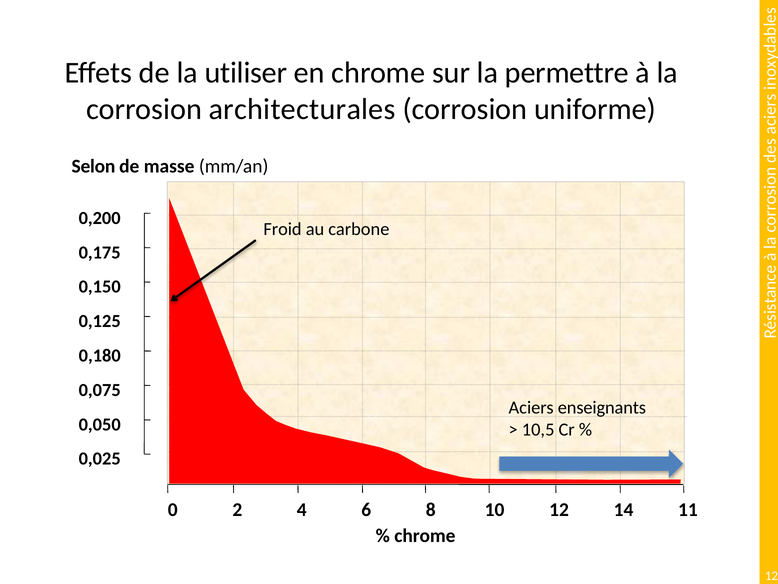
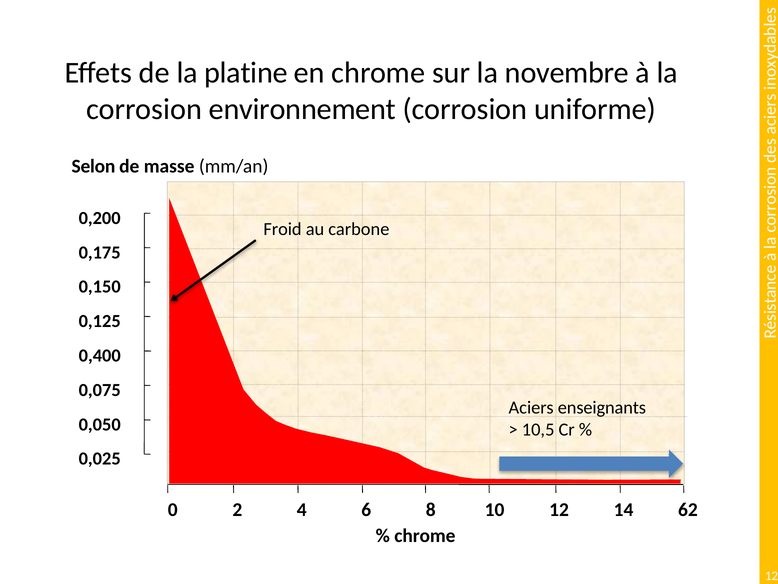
utiliser: utiliser -> platine
permettre: permettre -> novembre
architecturales: architecturales -> environnement
0,180: 0,180 -> 0,400
11: 11 -> 62
